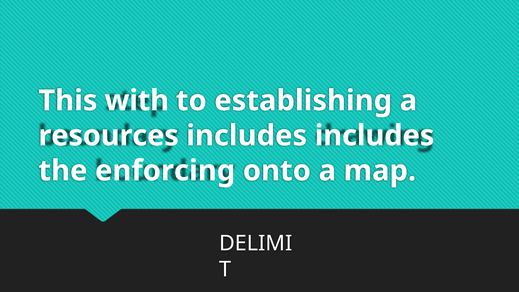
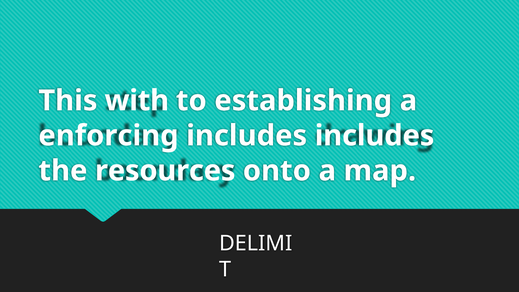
resources: resources -> enforcing
enforcing: enforcing -> resources
